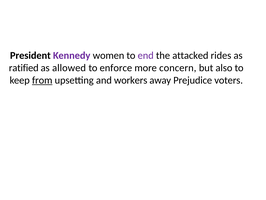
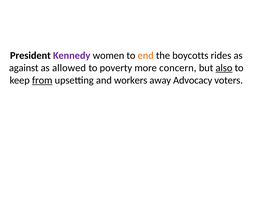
end colour: purple -> orange
attacked: attacked -> boycotts
ratified: ratified -> against
enforce: enforce -> poverty
also underline: none -> present
Prejudice: Prejudice -> Advocacy
